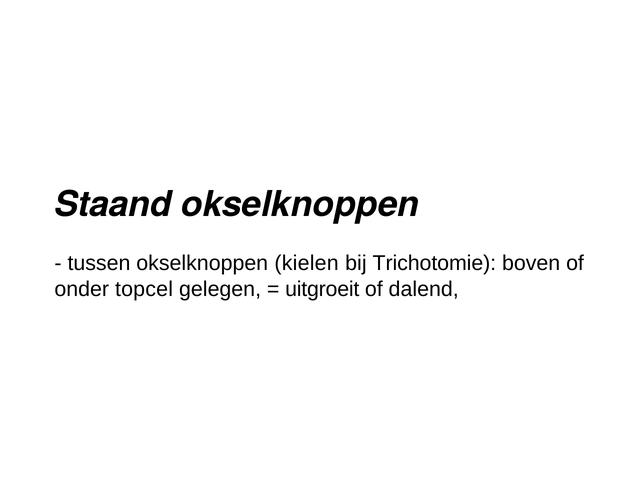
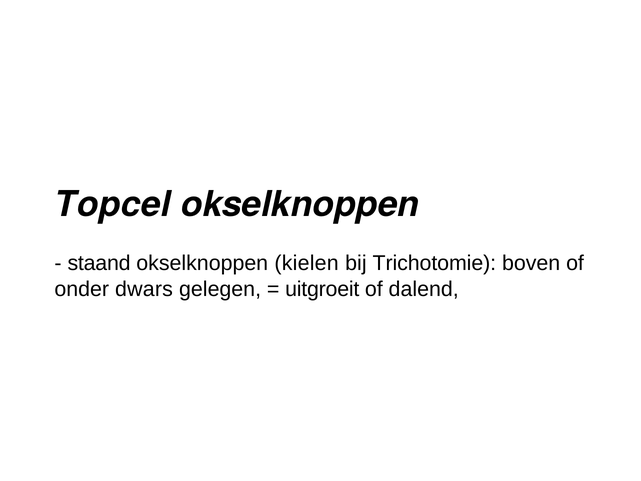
Staand: Staand -> Topcel
tussen: tussen -> staand
topcel: topcel -> dwars
